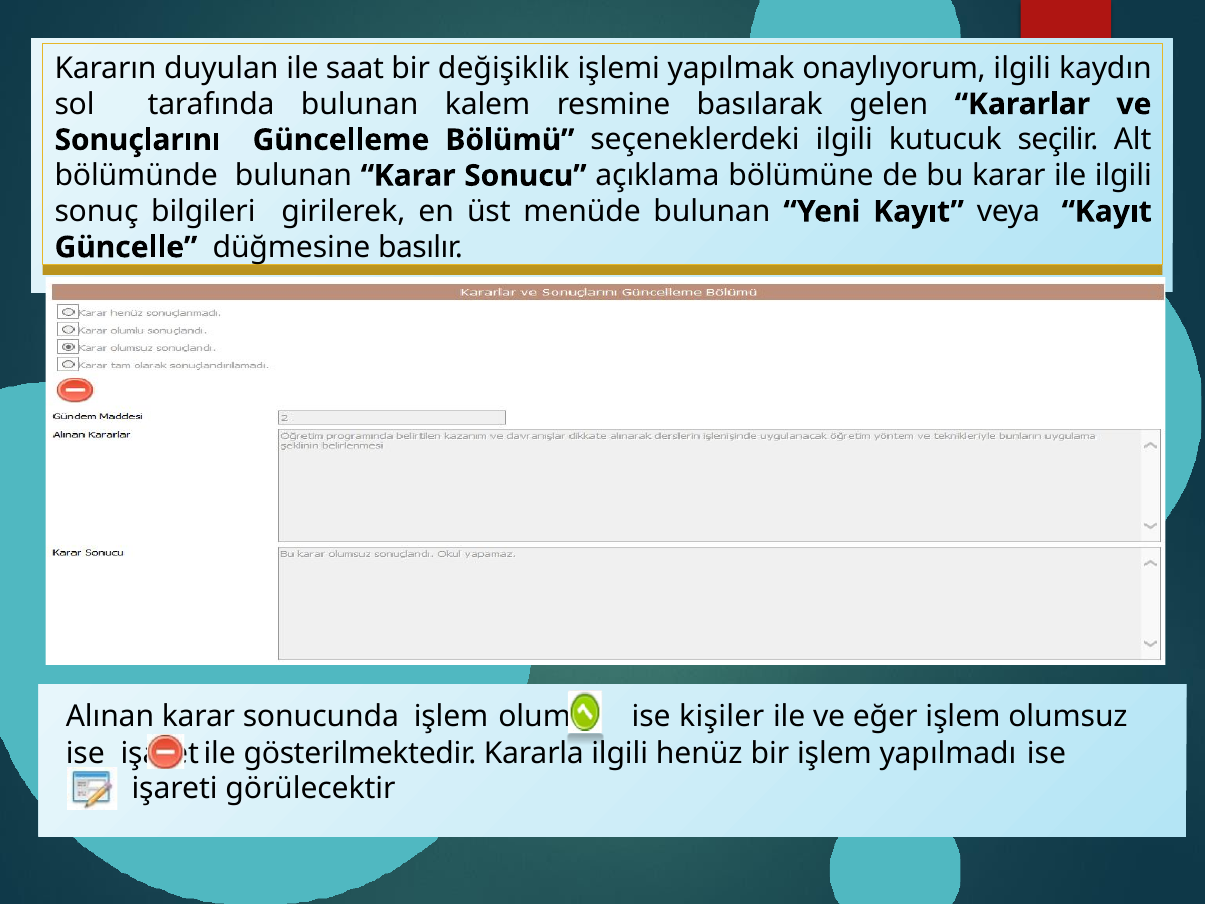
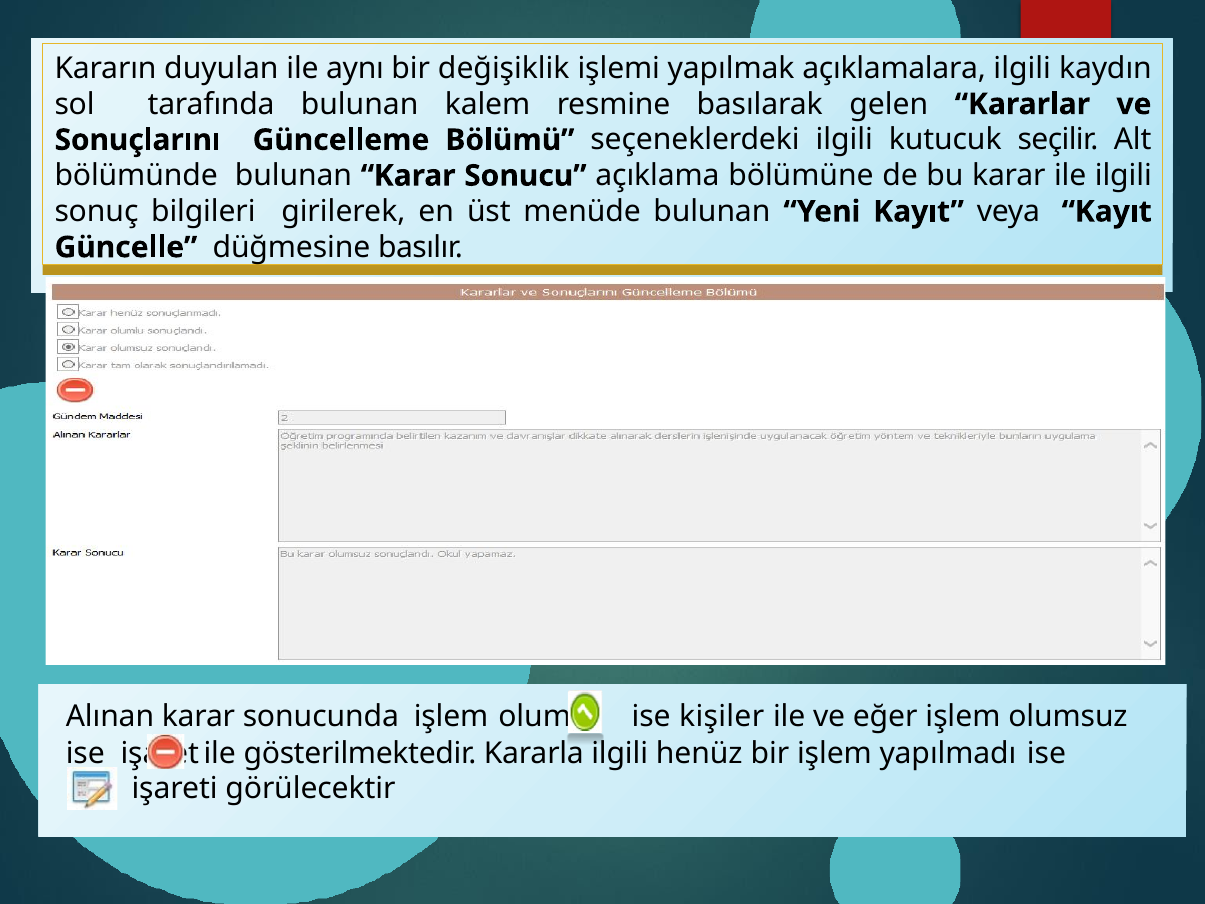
saat: saat -> aynı
onaylıyorum: onaylıyorum -> açıklamalara
